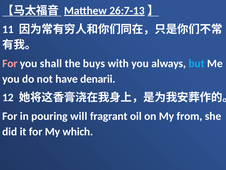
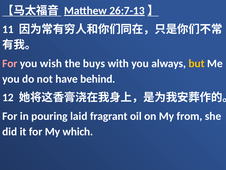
shall: shall -> wish
but colour: light blue -> yellow
denarii: denarii -> behind
will: will -> laid
